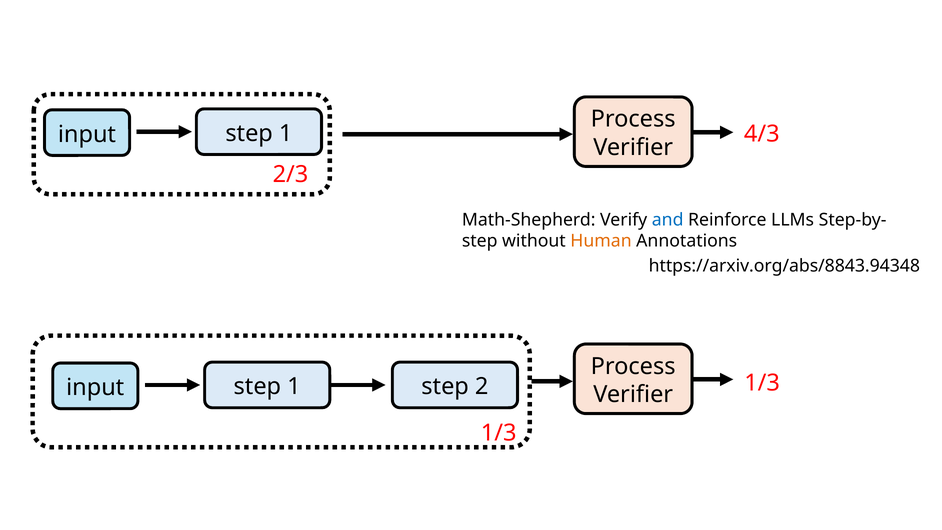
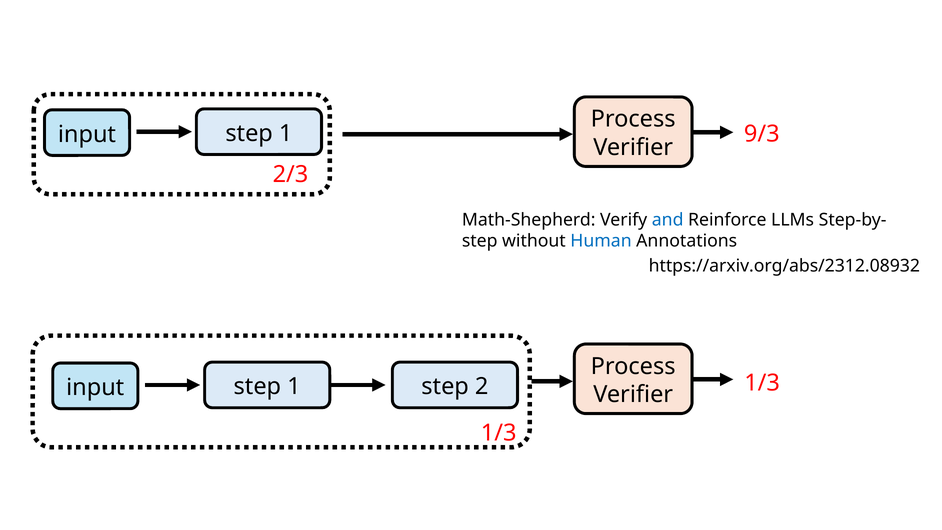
4/3: 4/3 -> 9/3
Human colour: orange -> blue
https://arxiv.org/abs/8843.94348: https://arxiv.org/abs/8843.94348 -> https://arxiv.org/abs/2312.08932
